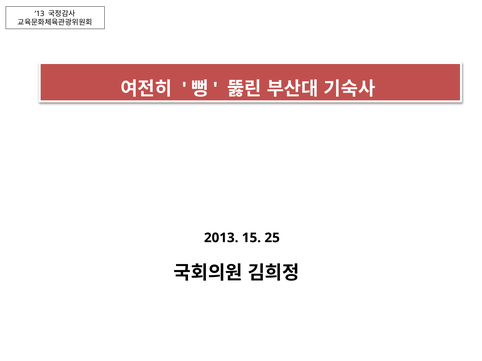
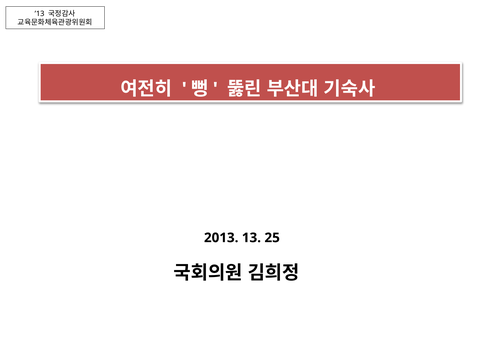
15: 15 -> 13
